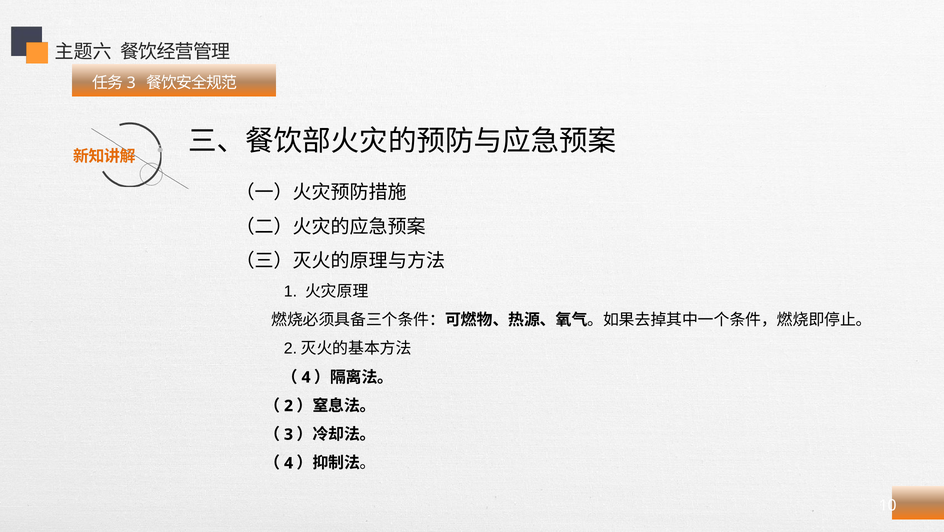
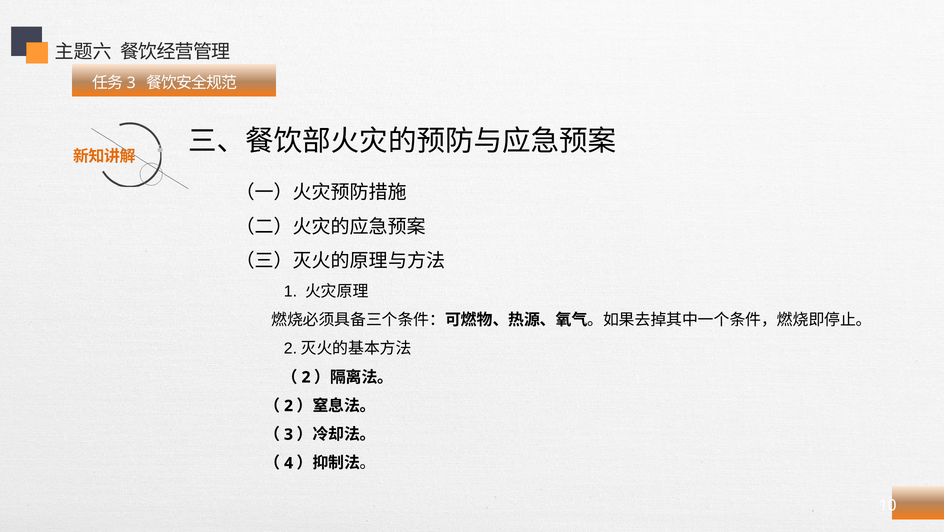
4 at (306, 377): 4 -> 2
